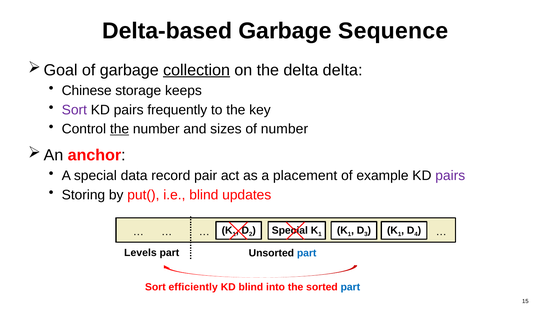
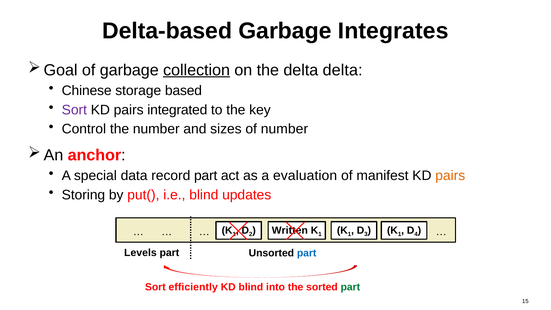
Sequence: Sequence -> Integrates
keeps: keeps -> based
frequently: frequently -> integrated
the at (120, 129) underline: present -> none
record pair: pair -> part
placement: placement -> evaluation
example: example -> manifest
pairs at (450, 176) colour: purple -> orange
Special at (290, 230): Special -> Written
part at (350, 287) colour: blue -> green
